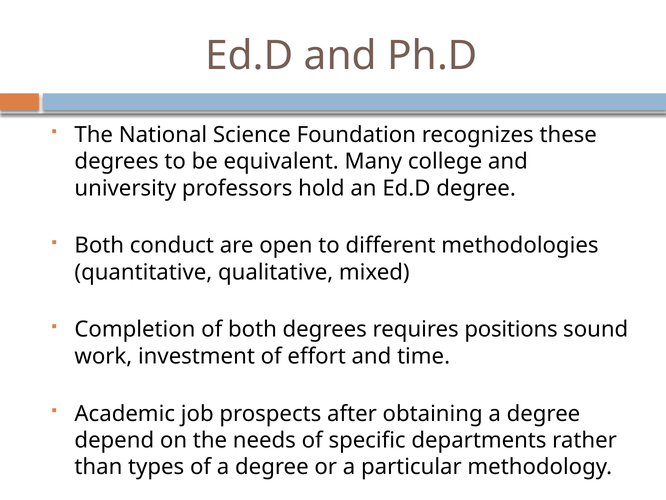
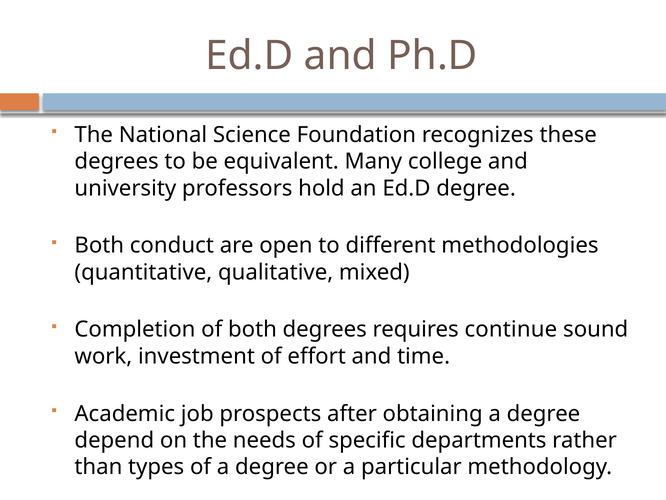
positions: positions -> continue
